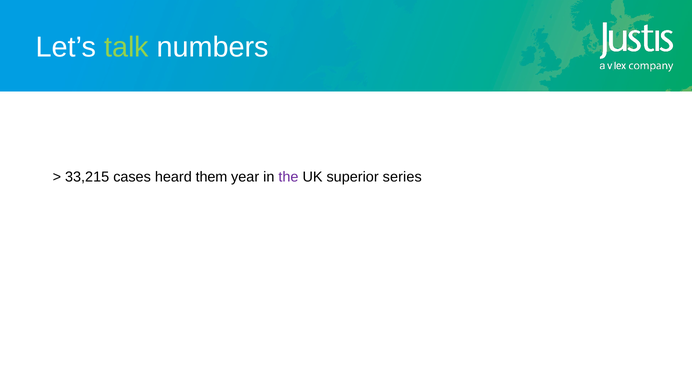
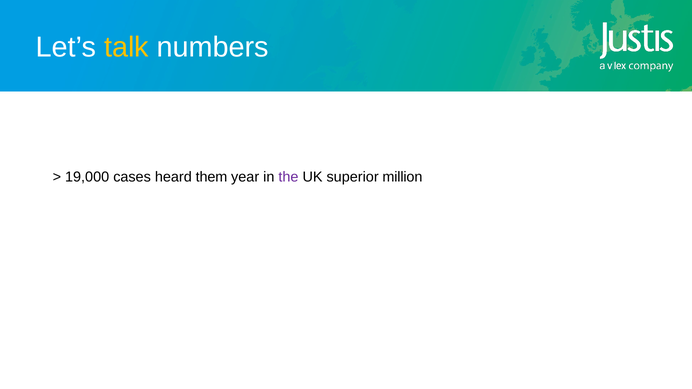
talk colour: light green -> yellow
33,215: 33,215 -> 19,000
series: series -> million
